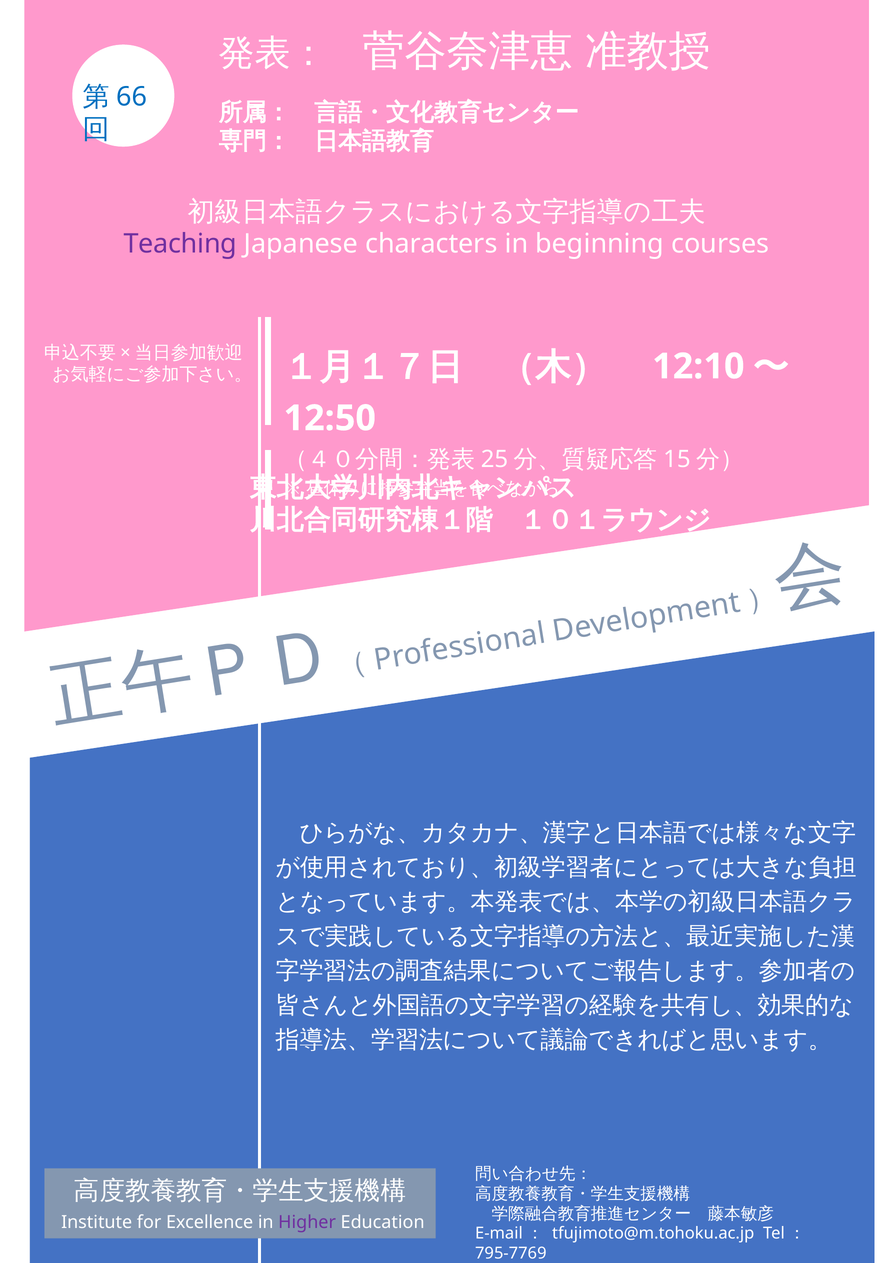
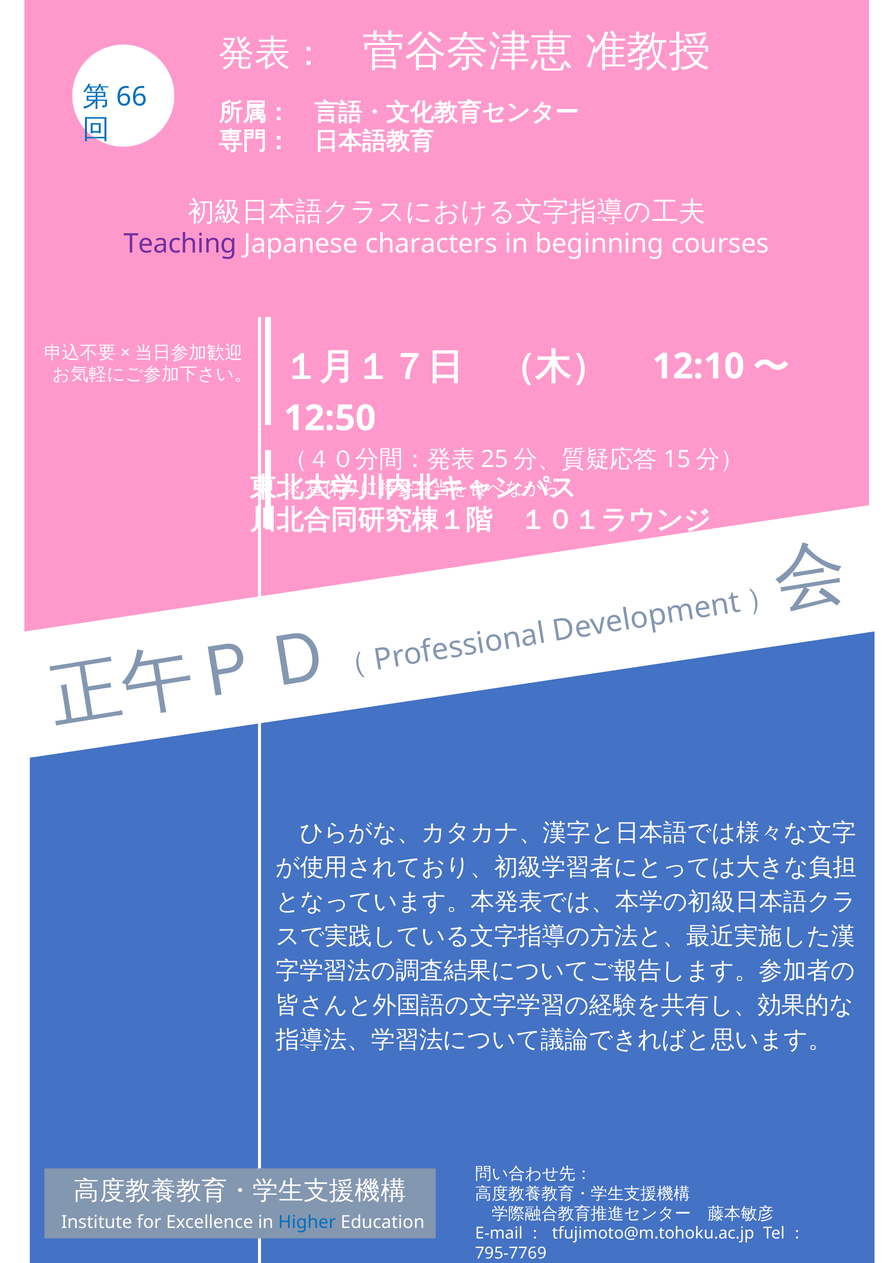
Higher colour: purple -> blue
